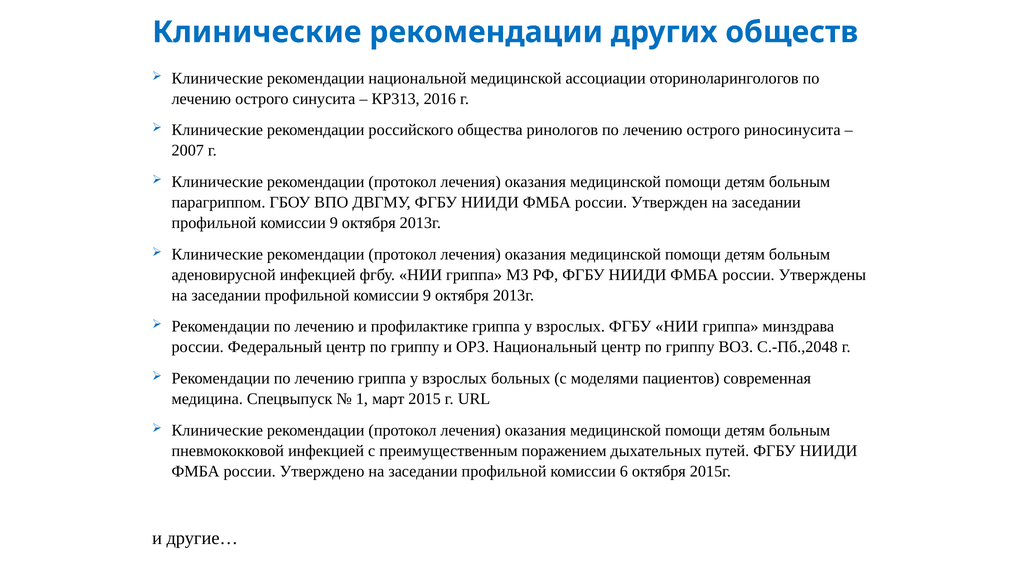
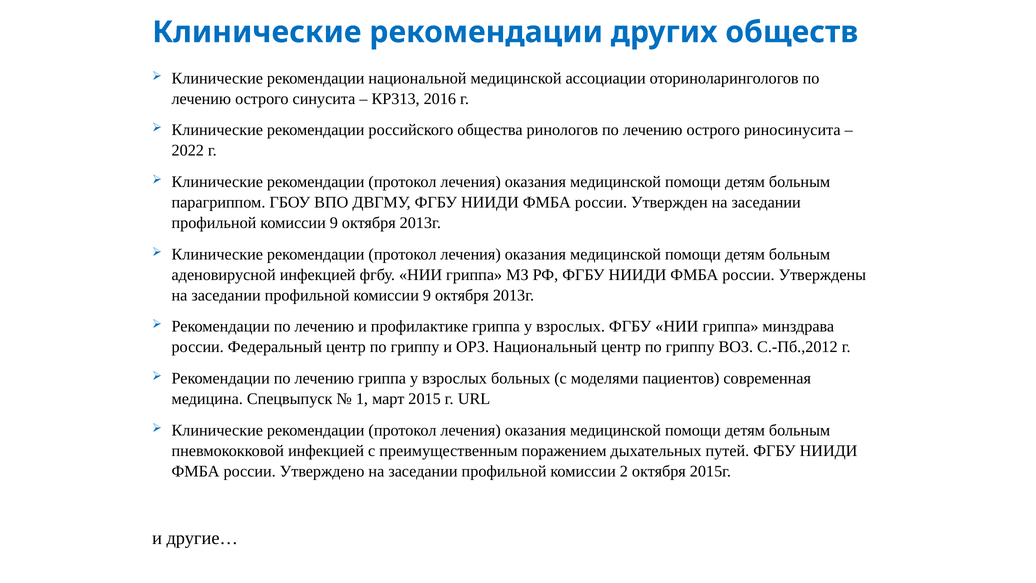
2007: 2007 -> 2022
С.-Пб.,2048: С.-Пб.,2048 -> С.-Пб.,2012
6: 6 -> 2
